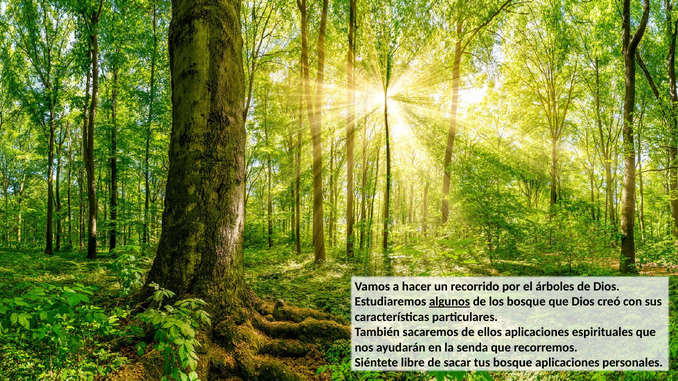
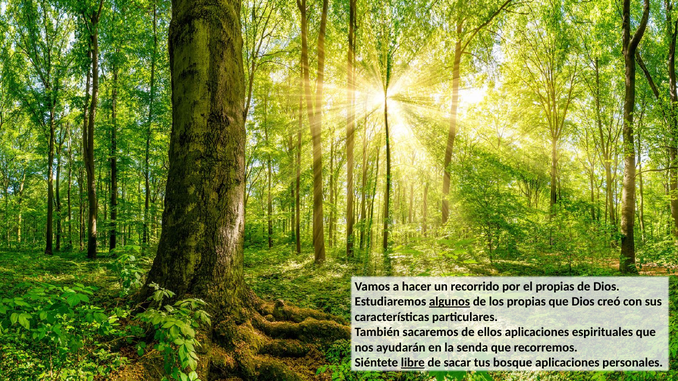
el árboles: árboles -> propias
los bosque: bosque -> propias
libre underline: none -> present
